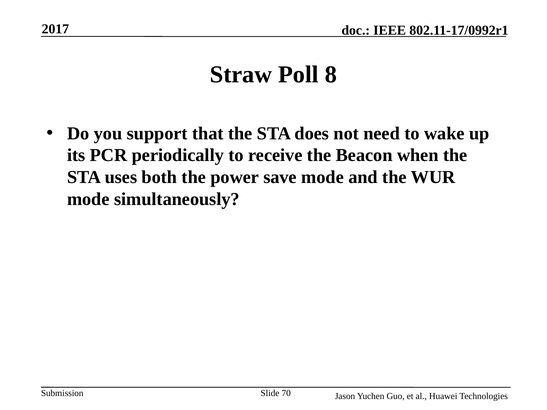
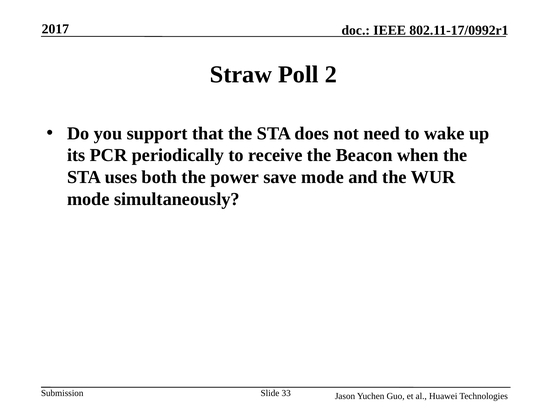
8: 8 -> 2
70: 70 -> 33
